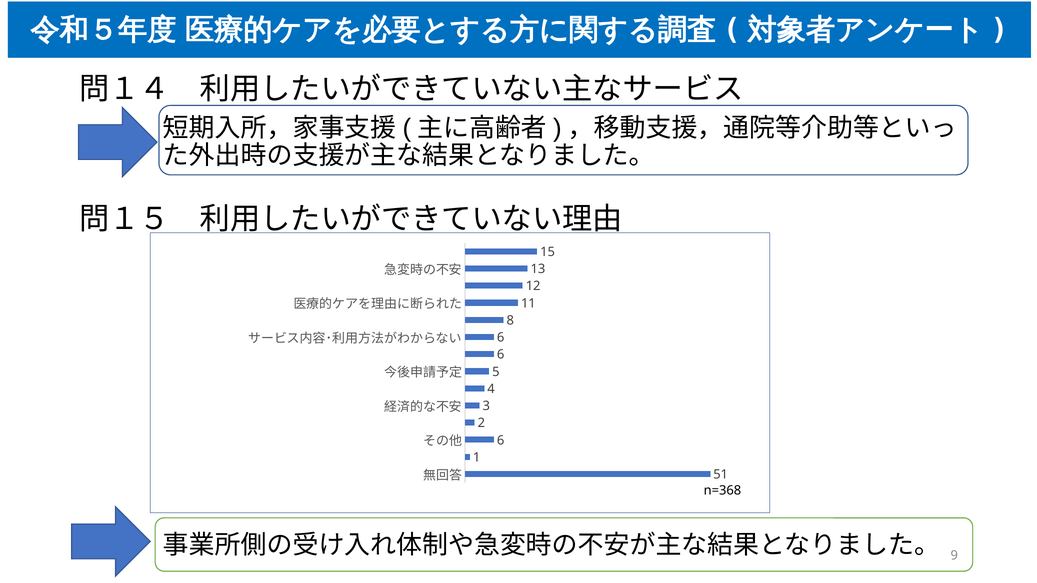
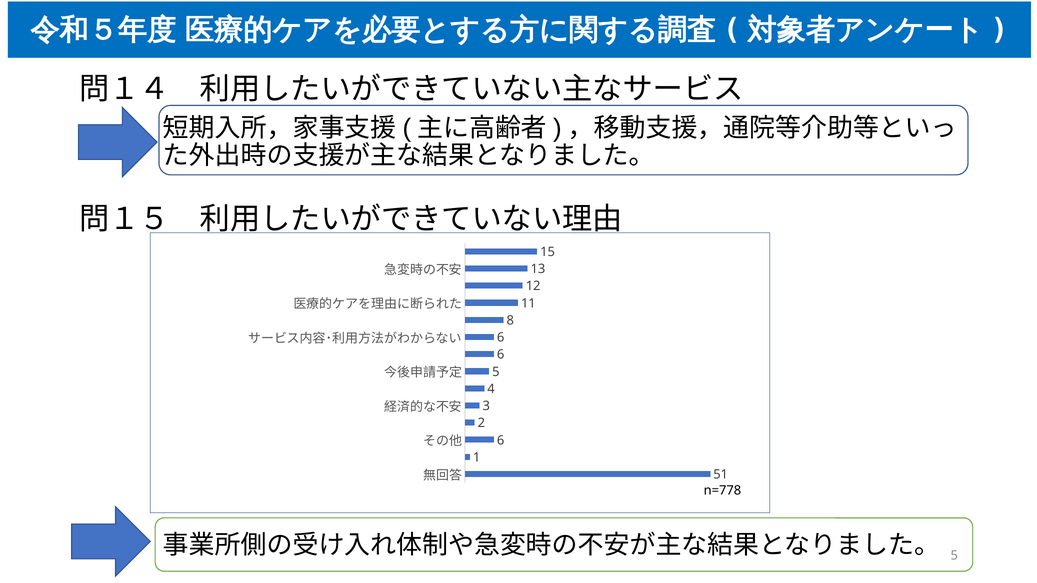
n=368: n=368 -> n=778
9 at (954, 556): 9 -> 5
